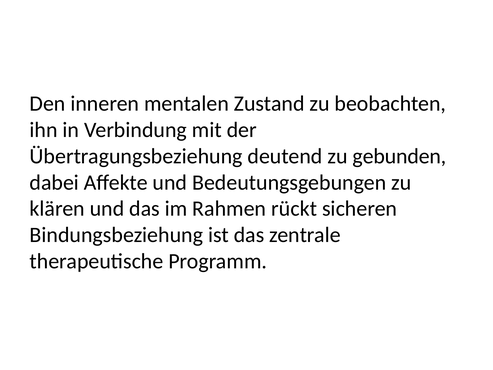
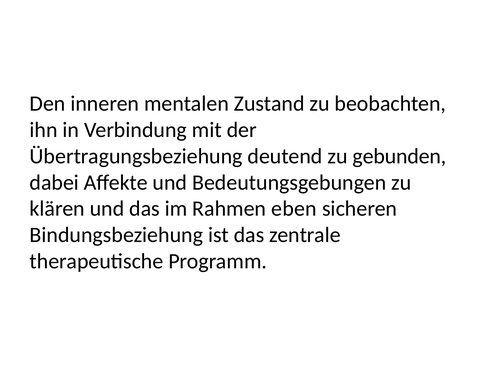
rückt: rückt -> eben
